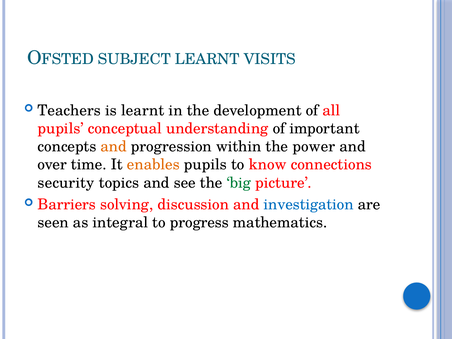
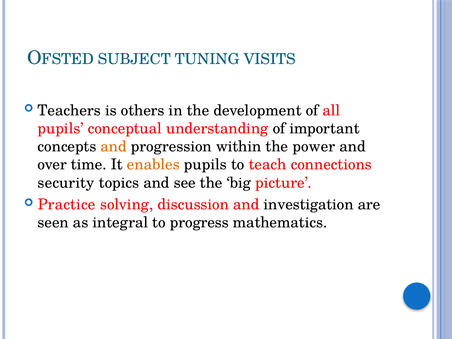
SUBJECT LEARNT: LEARNT -> TUNING
is learnt: learnt -> others
know: know -> teach
big colour: green -> black
Barriers: Barriers -> Practice
investigation colour: blue -> black
